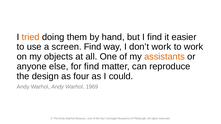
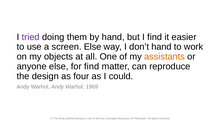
tried colour: orange -> purple
screen Find: Find -> Else
don’t work: work -> hand
